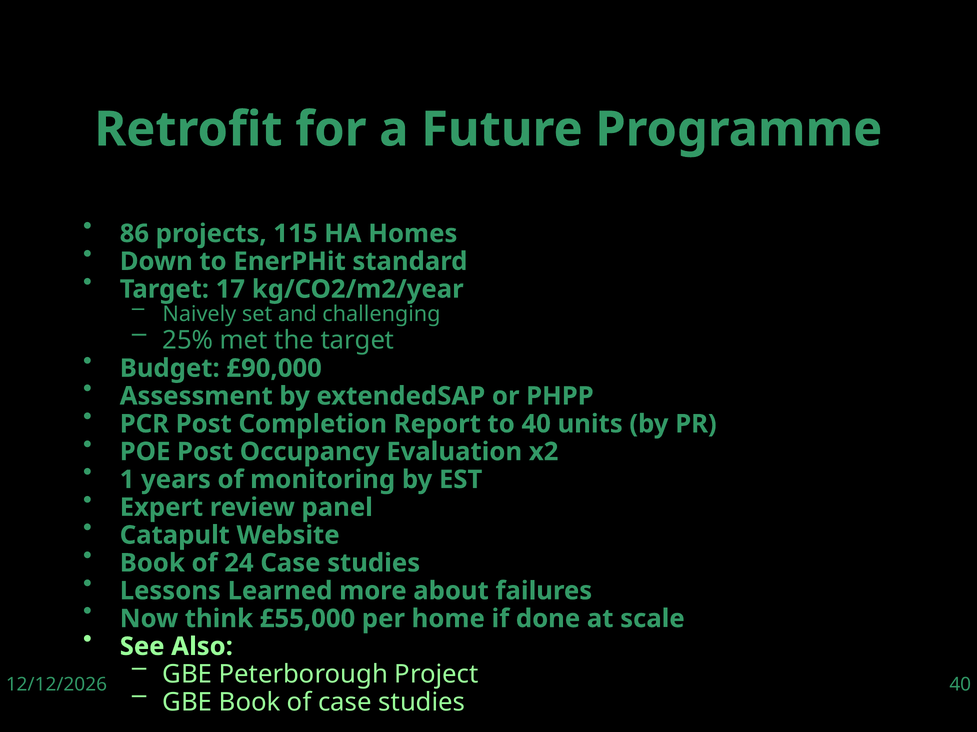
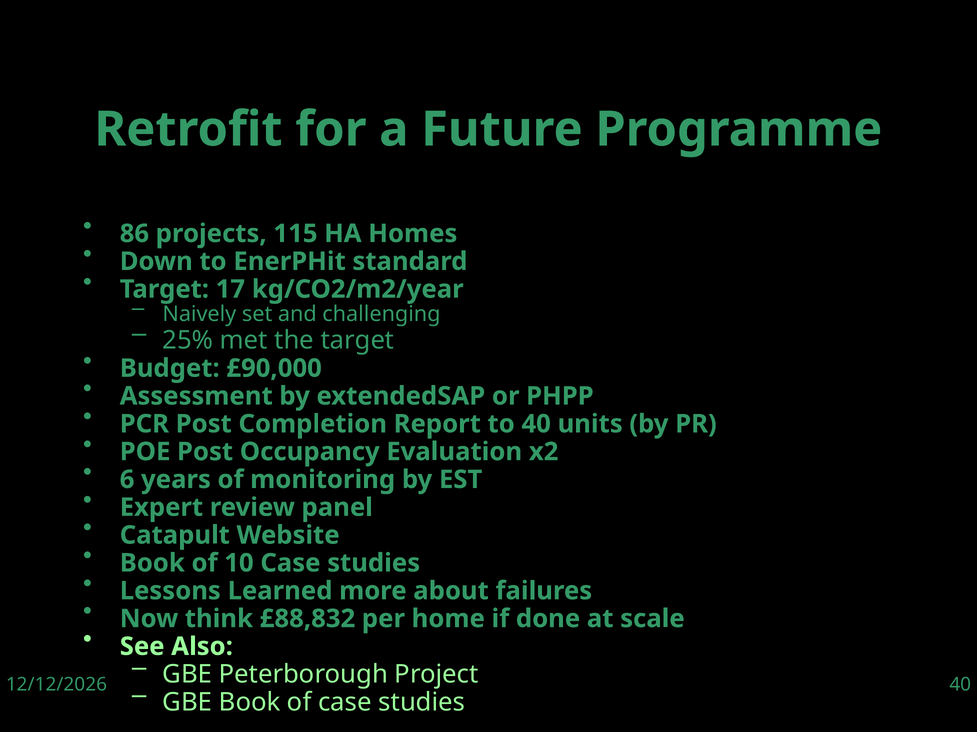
1: 1 -> 6
24: 24 -> 10
£55,000: £55,000 -> £88,832
